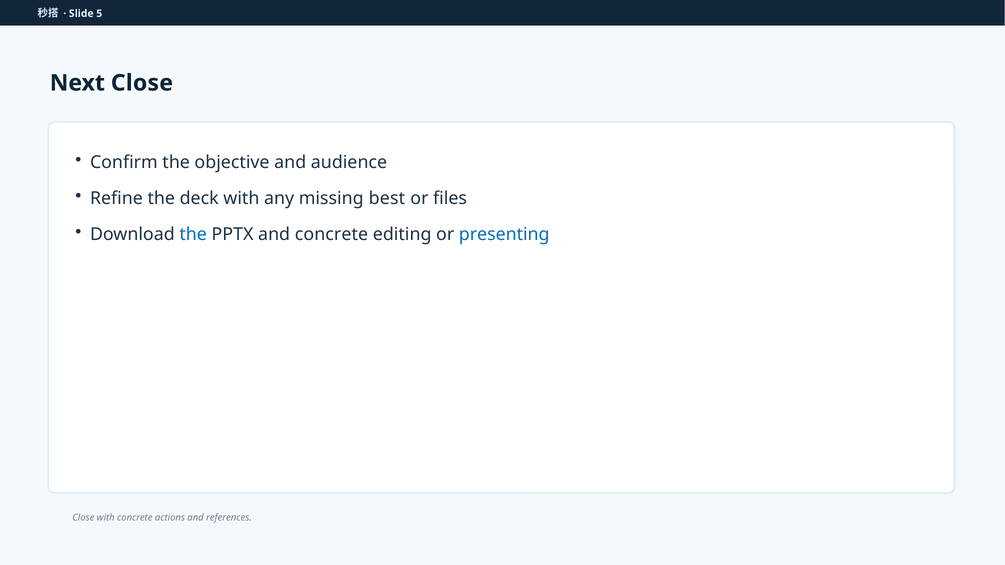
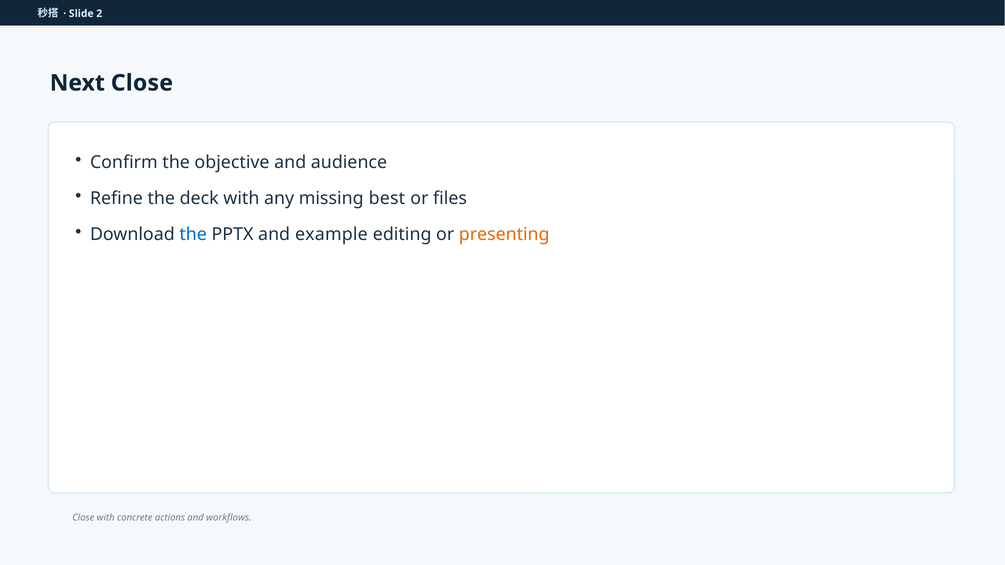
5: 5 -> 2
and concrete: concrete -> example
presenting colour: blue -> orange
references: references -> workflows
